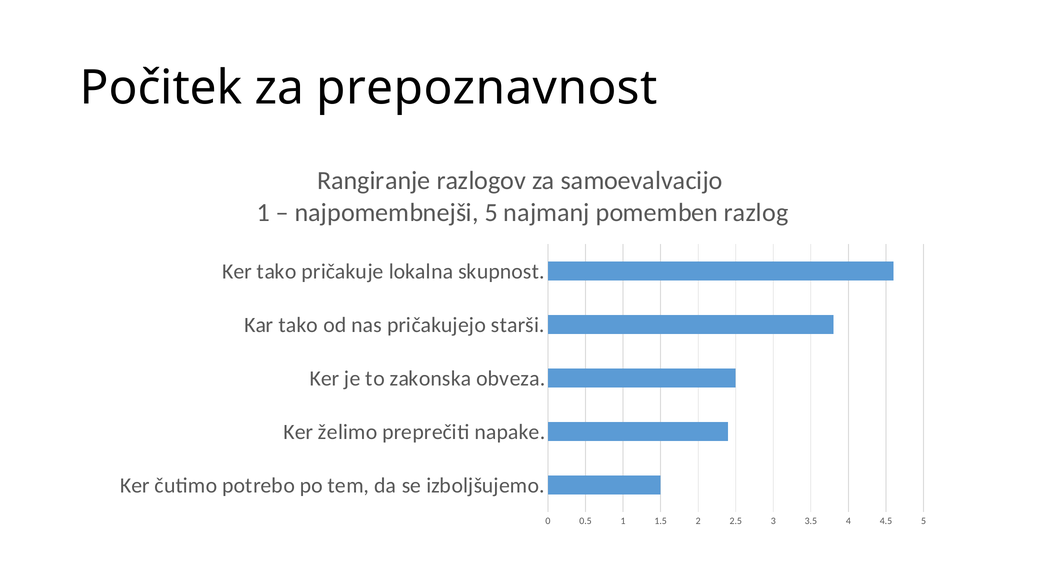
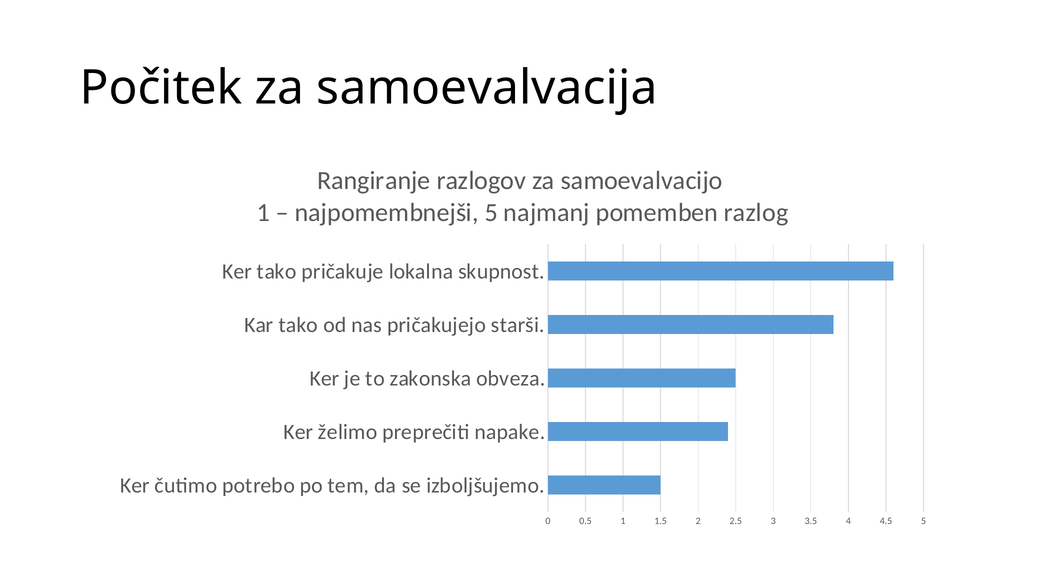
prepoznavnost: prepoznavnost -> samoevalvacija
